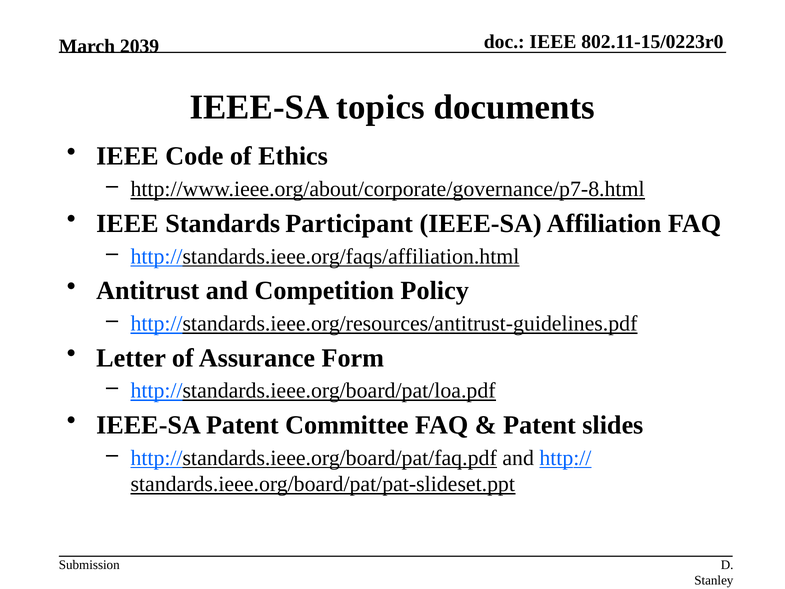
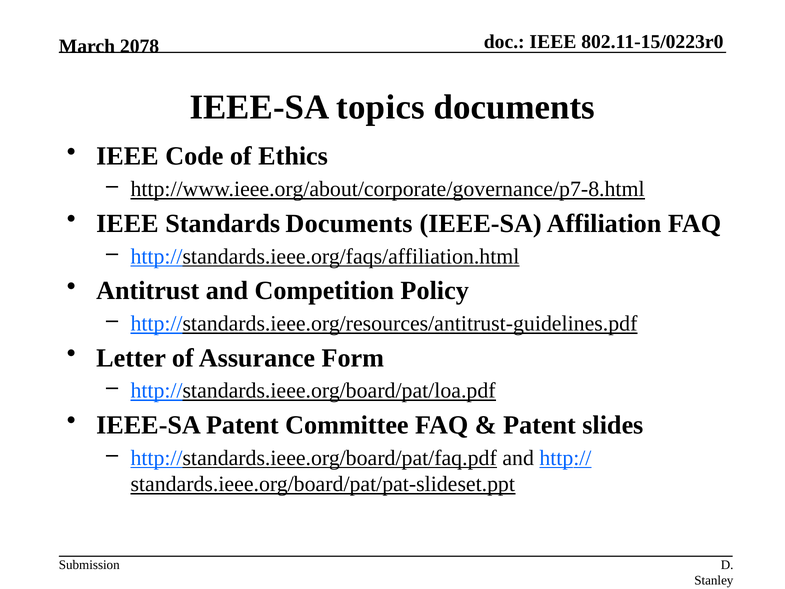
2039: 2039 -> 2078
Standards Participant: Participant -> Documents
